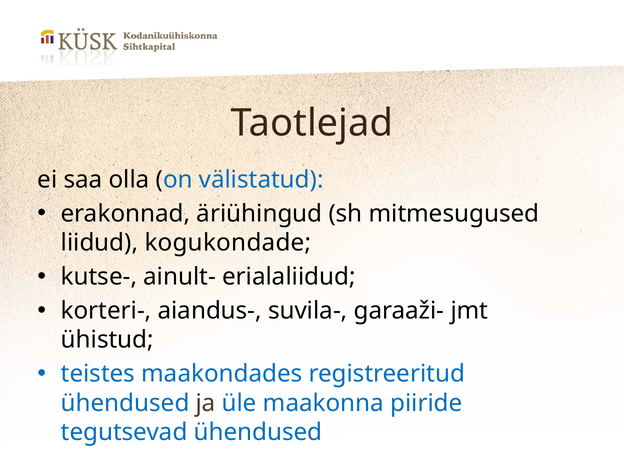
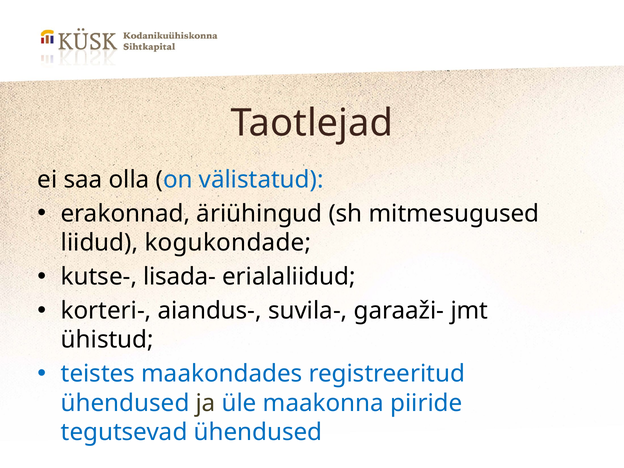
ainult-: ainult- -> lisada-
